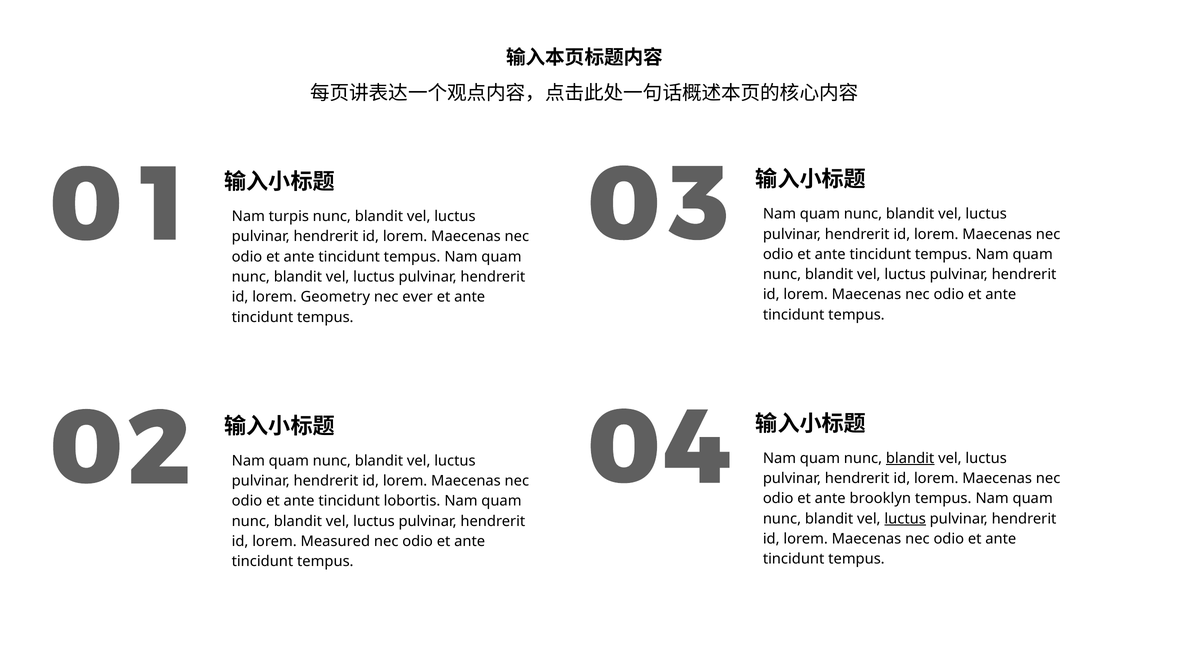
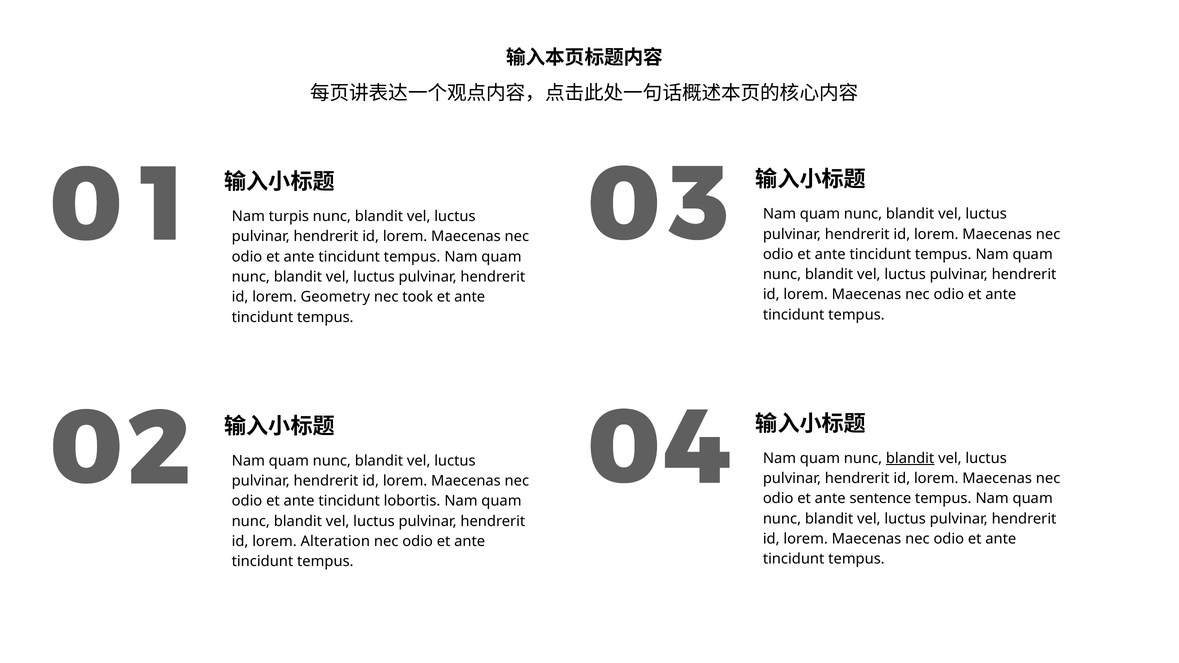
ever: ever -> took
brooklyn: brooklyn -> sentence
luctus at (905, 519) underline: present -> none
Measured: Measured -> Alteration
